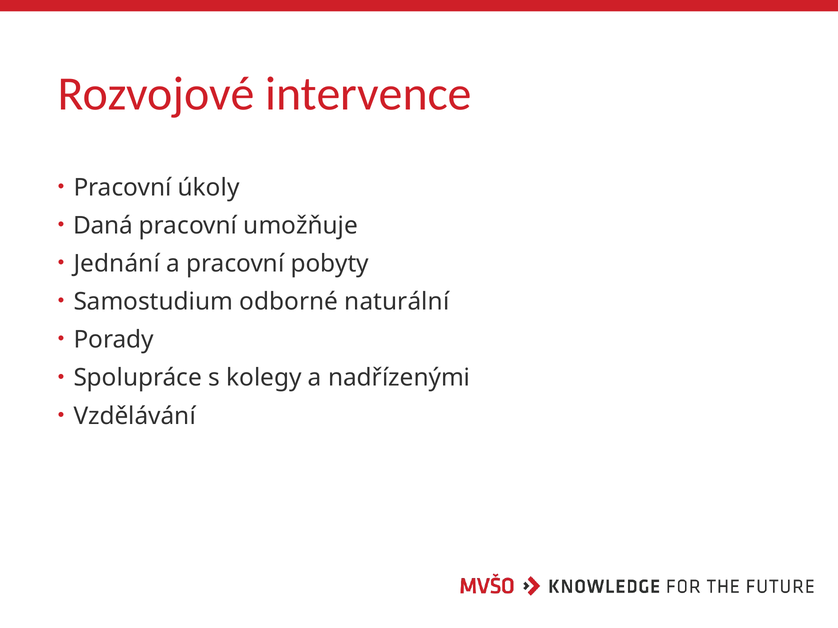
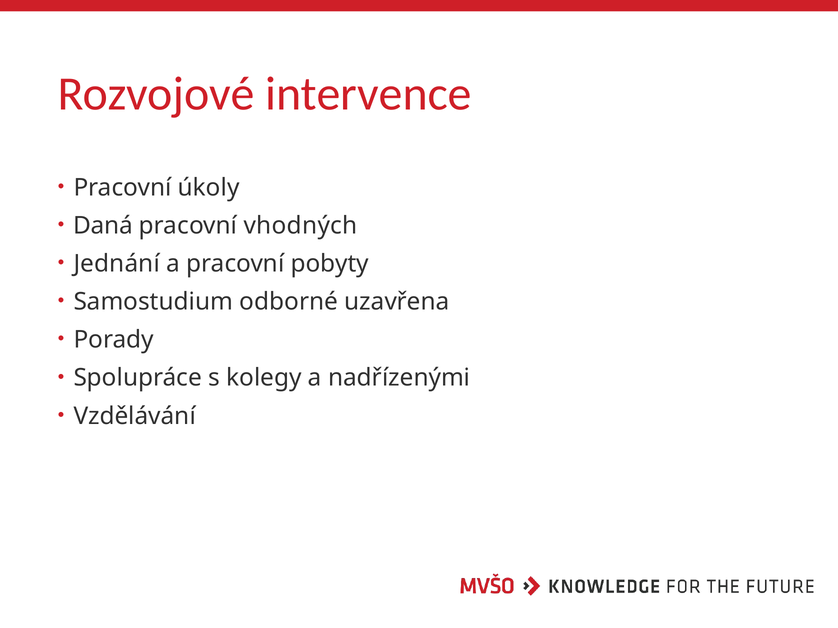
umožňuje: umožňuje -> vhodných
naturální: naturální -> uzavřena
